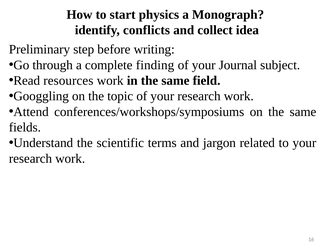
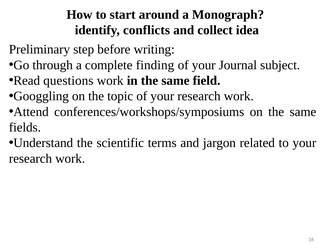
physics: physics -> around
resources: resources -> questions
